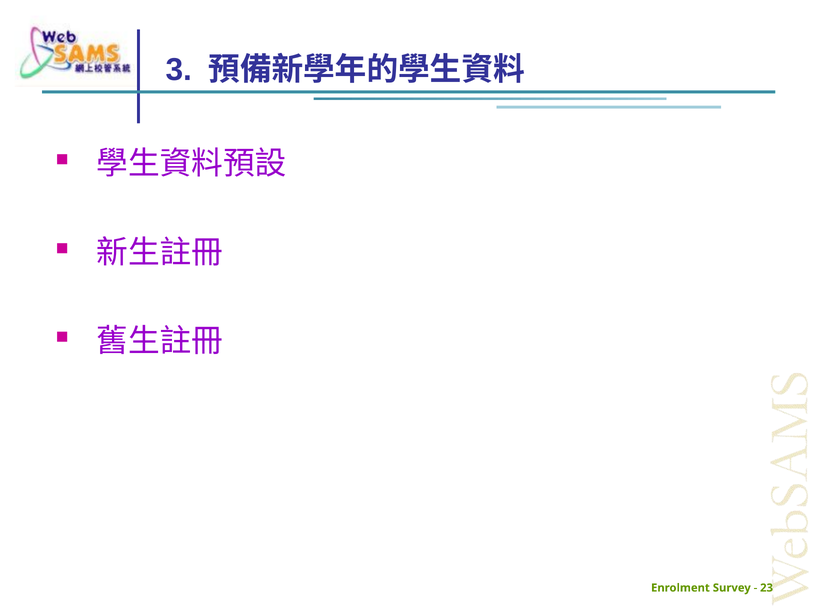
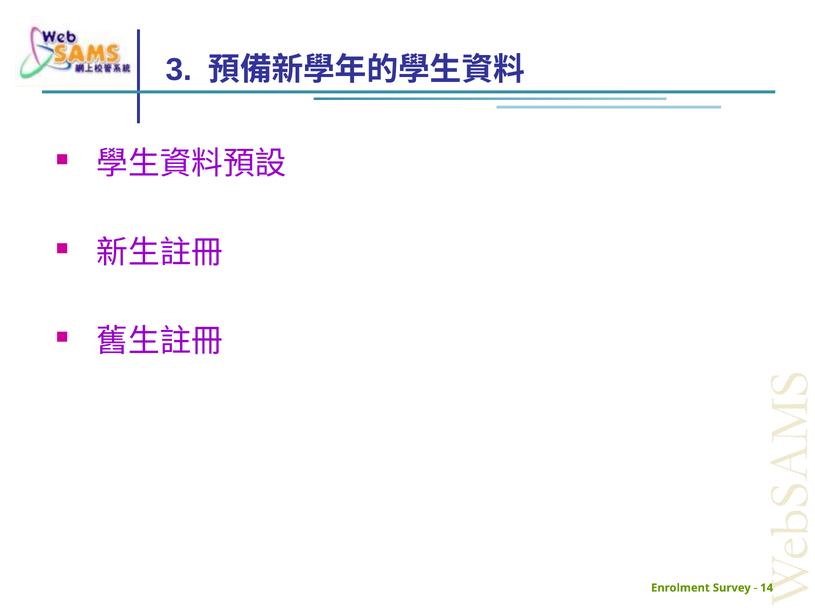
23: 23 -> 14
